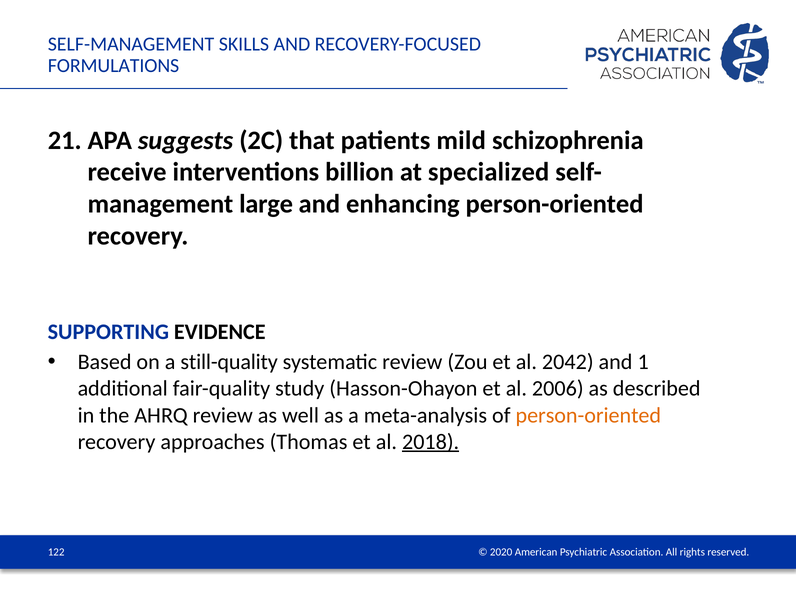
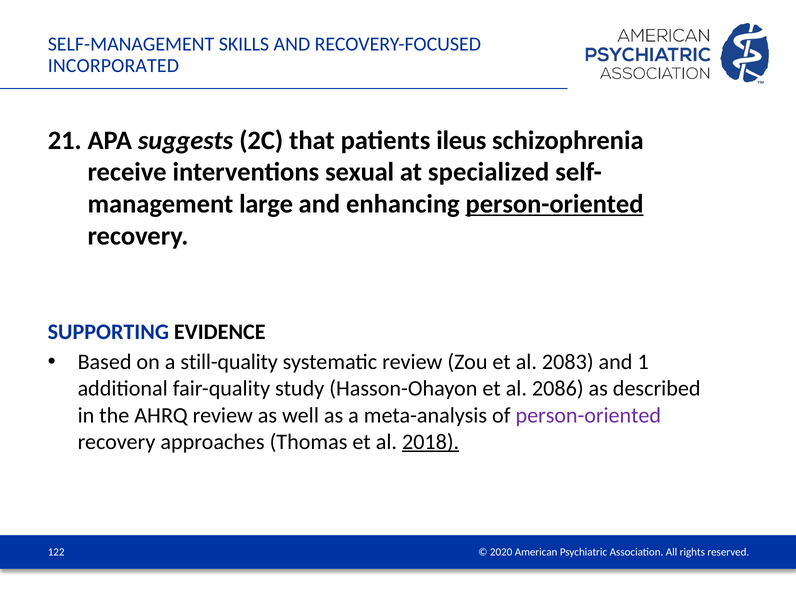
FORMULATIONS: FORMULATIONS -> INCORPORATED
mild: mild -> ileus
billion: billion -> sexual
person-oriented at (555, 204) underline: none -> present
2042: 2042 -> 2083
2006: 2006 -> 2086
person-oriented at (588, 415) colour: orange -> purple
